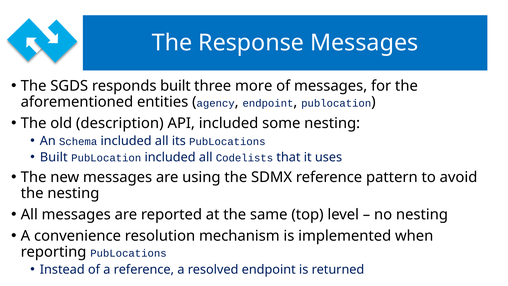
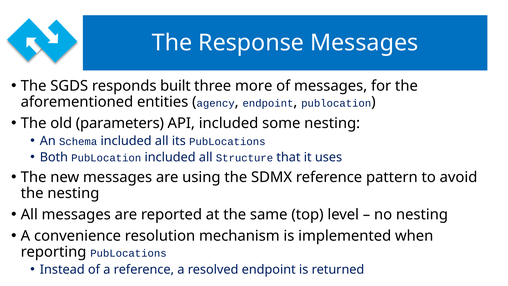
description: description -> parameters
Built at (54, 157): Built -> Both
Codelists: Codelists -> Structure
